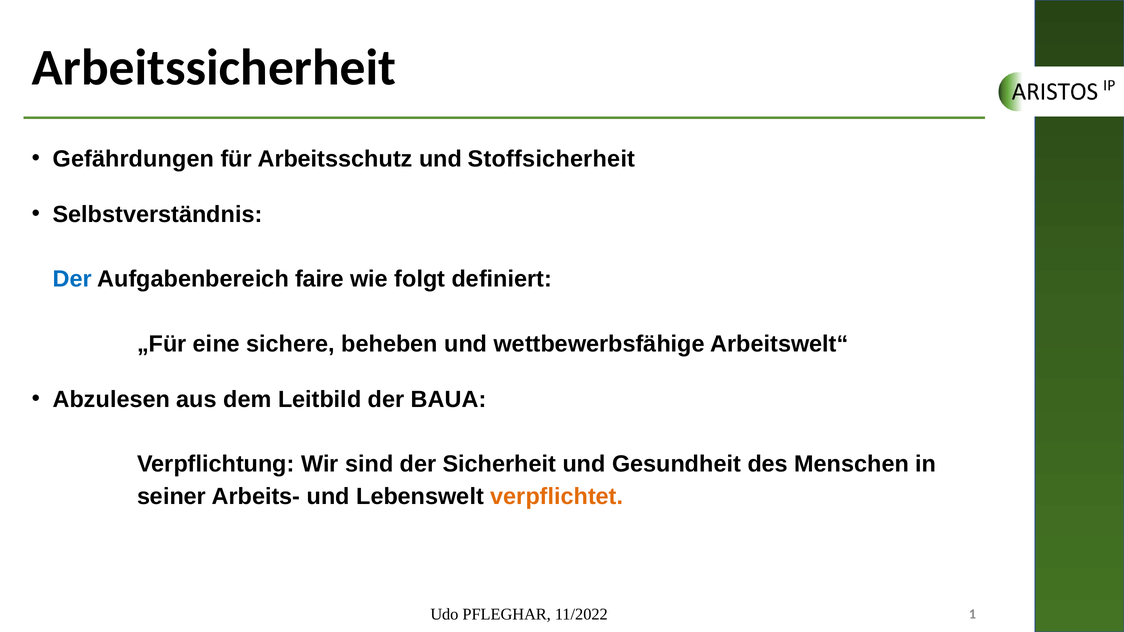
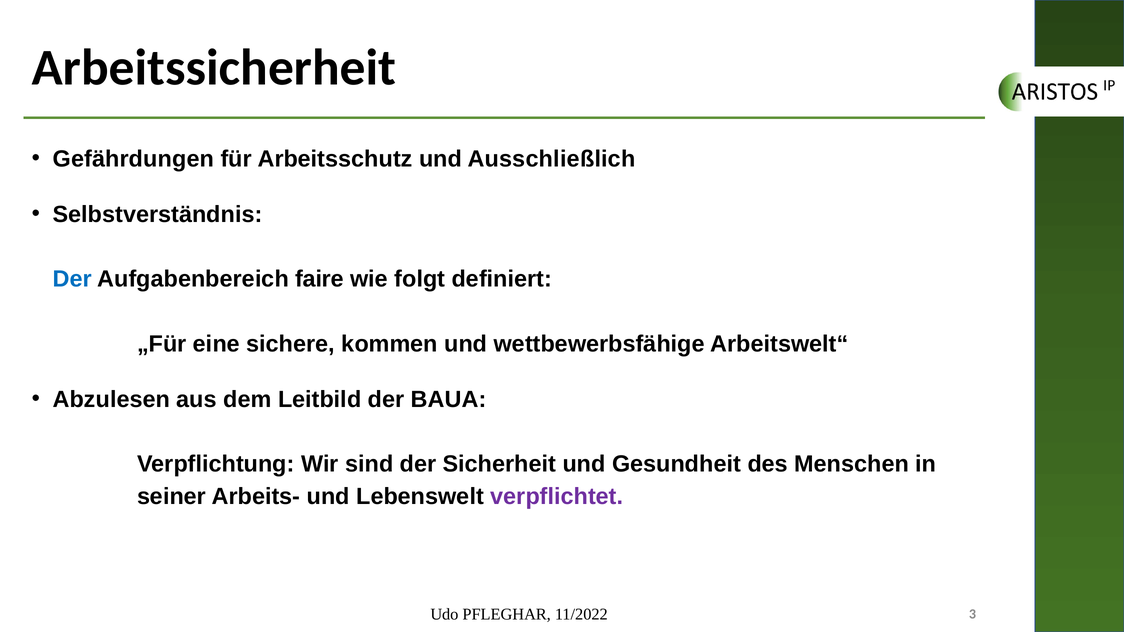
Stoffsicherheit: Stoffsicherheit -> Ausschließlich
beheben: beheben -> kommen
verpflichtet colour: orange -> purple
1: 1 -> 3
